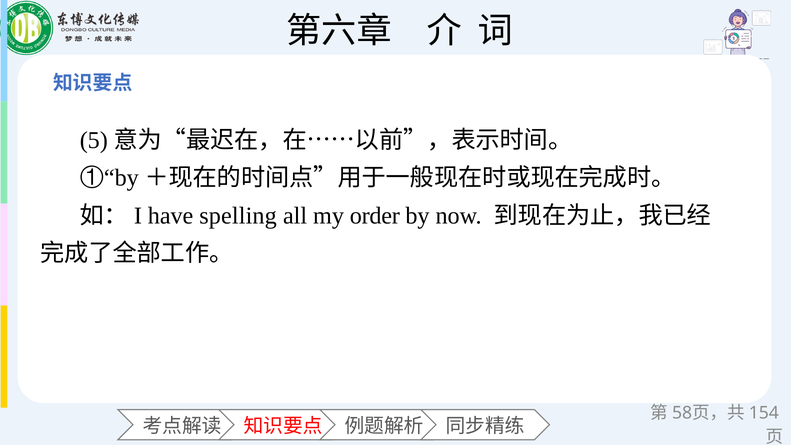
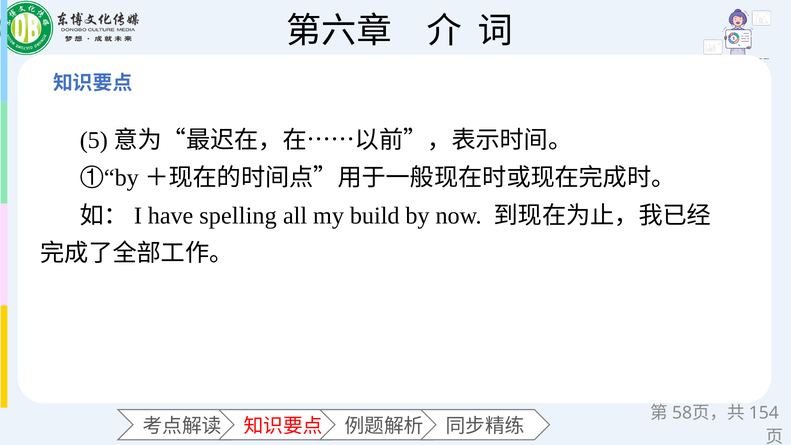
order: order -> build
